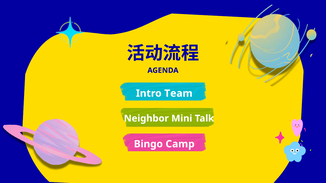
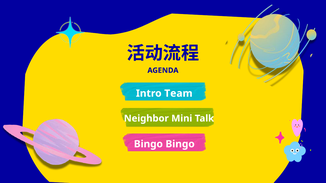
Bingo Camp: Camp -> Bingo
